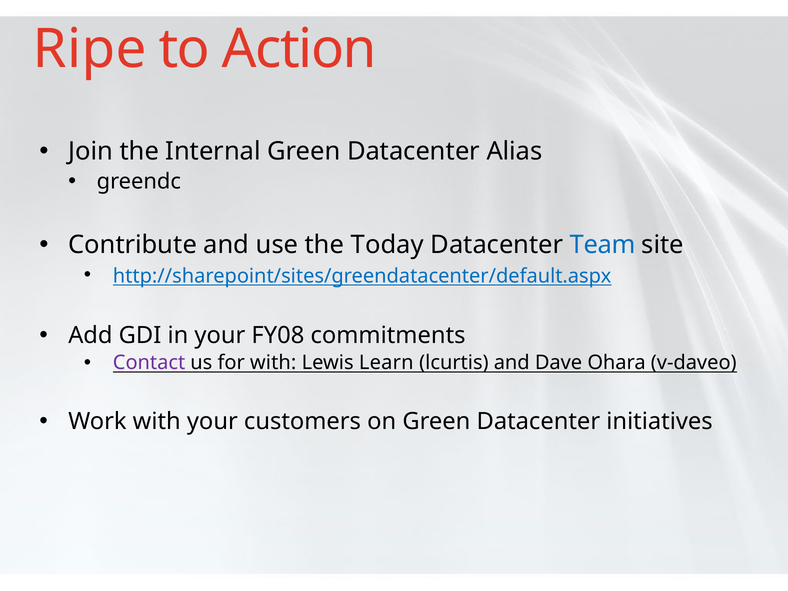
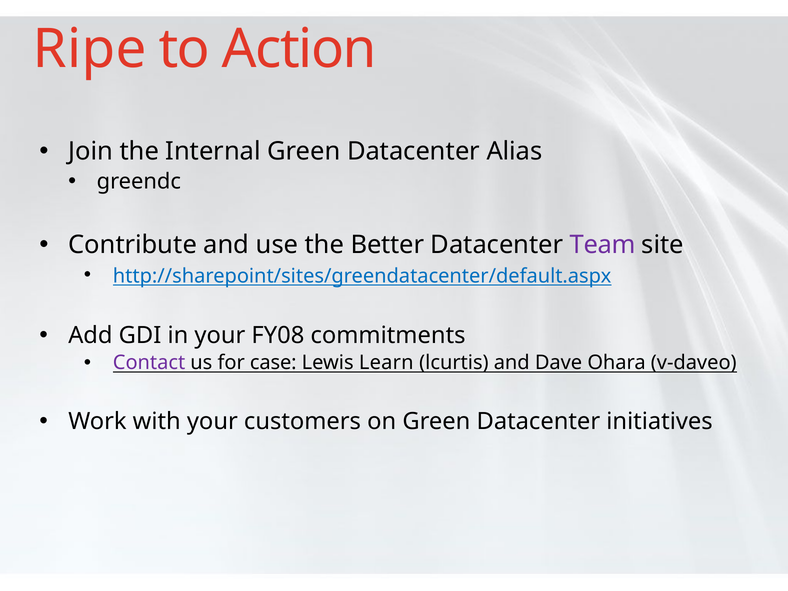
Today: Today -> Better
Team colour: blue -> purple
for with: with -> case
